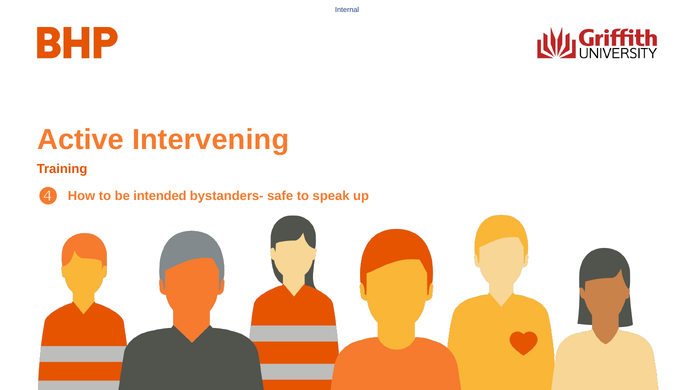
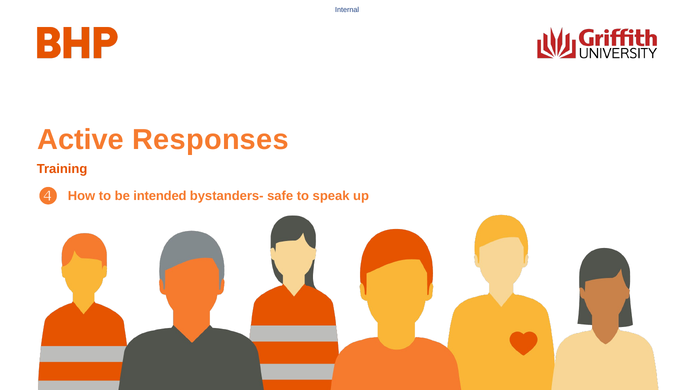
Intervening: Intervening -> Responses
